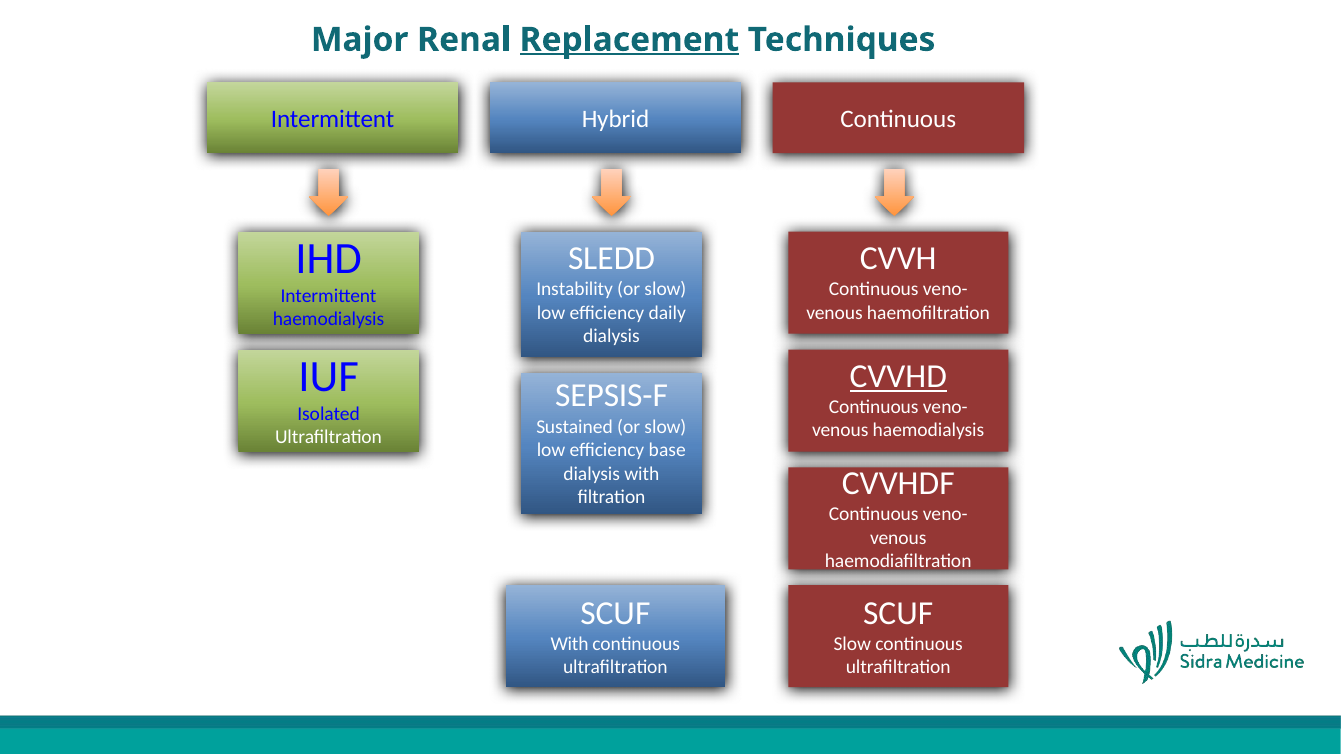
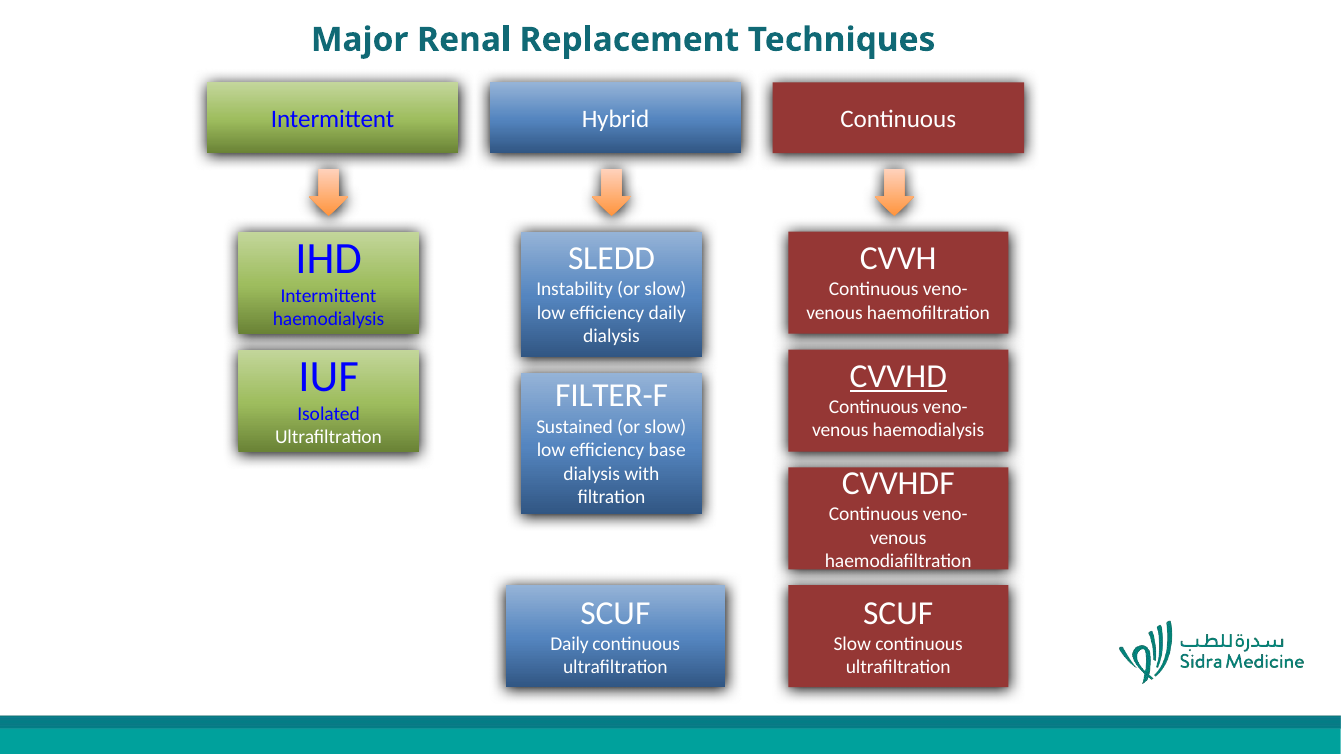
Replacement underline: present -> none
SEPSIS-F: SEPSIS-F -> FILTER-F
With at (570, 644): With -> Daily
